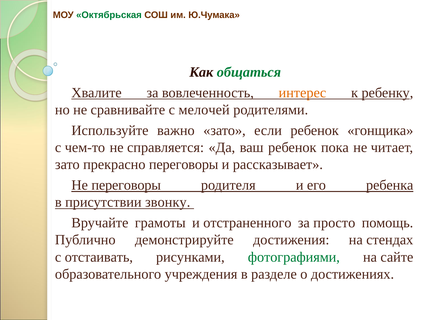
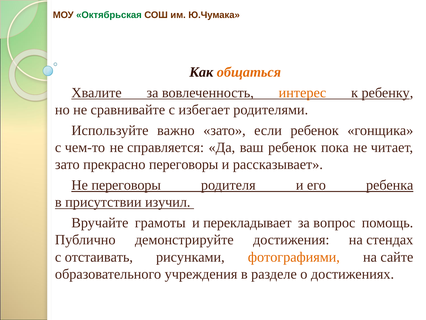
общаться colour: green -> orange
мелочей: мелочей -> избегает
звонку: звонку -> изучил
отстраненного: отстраненного -> перекладывает
просто: просто -> вопрос
фотографиями colour: green -> orange
